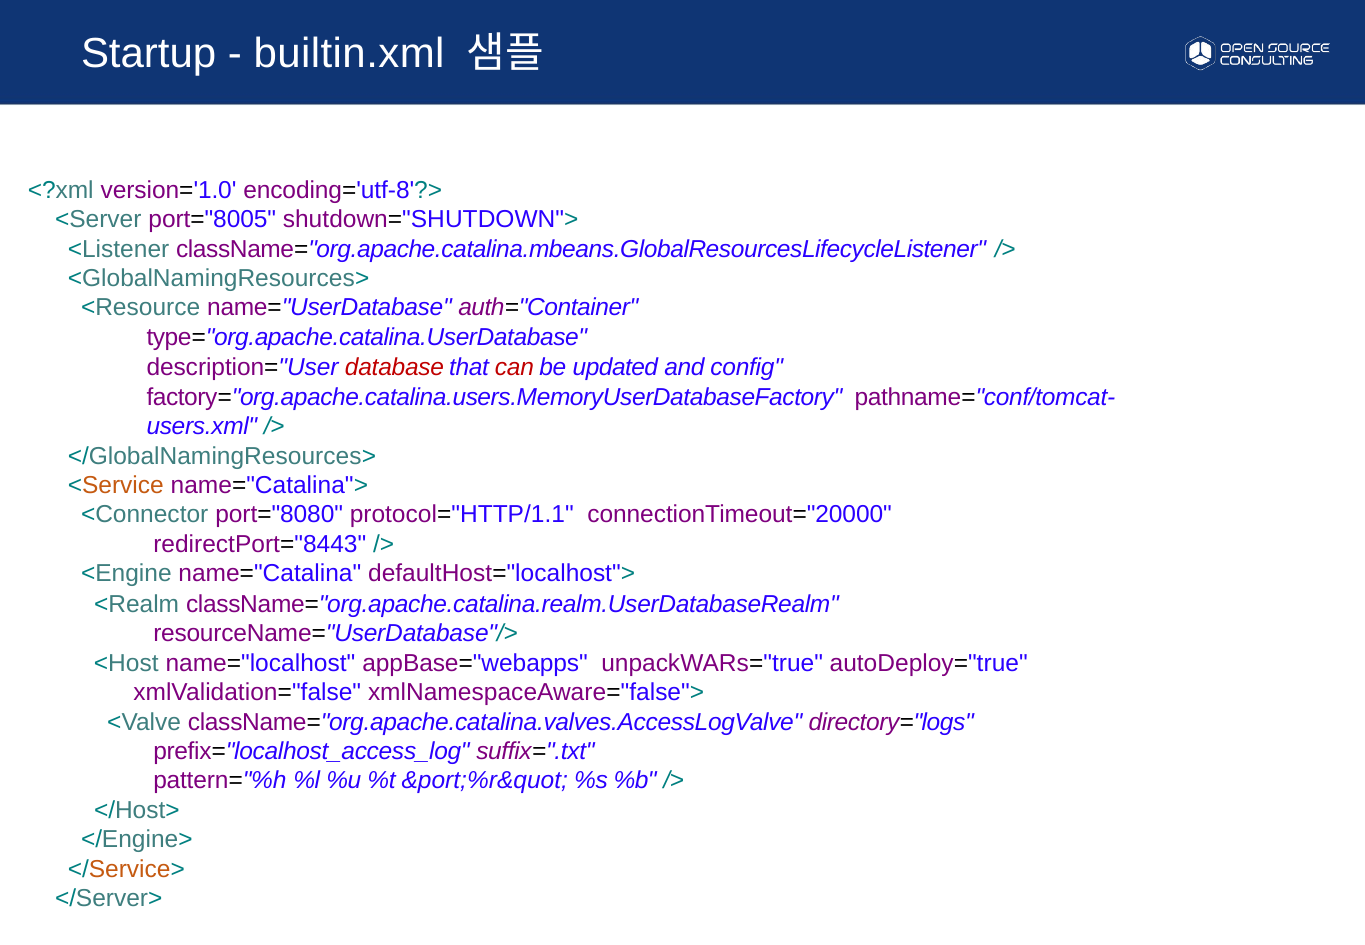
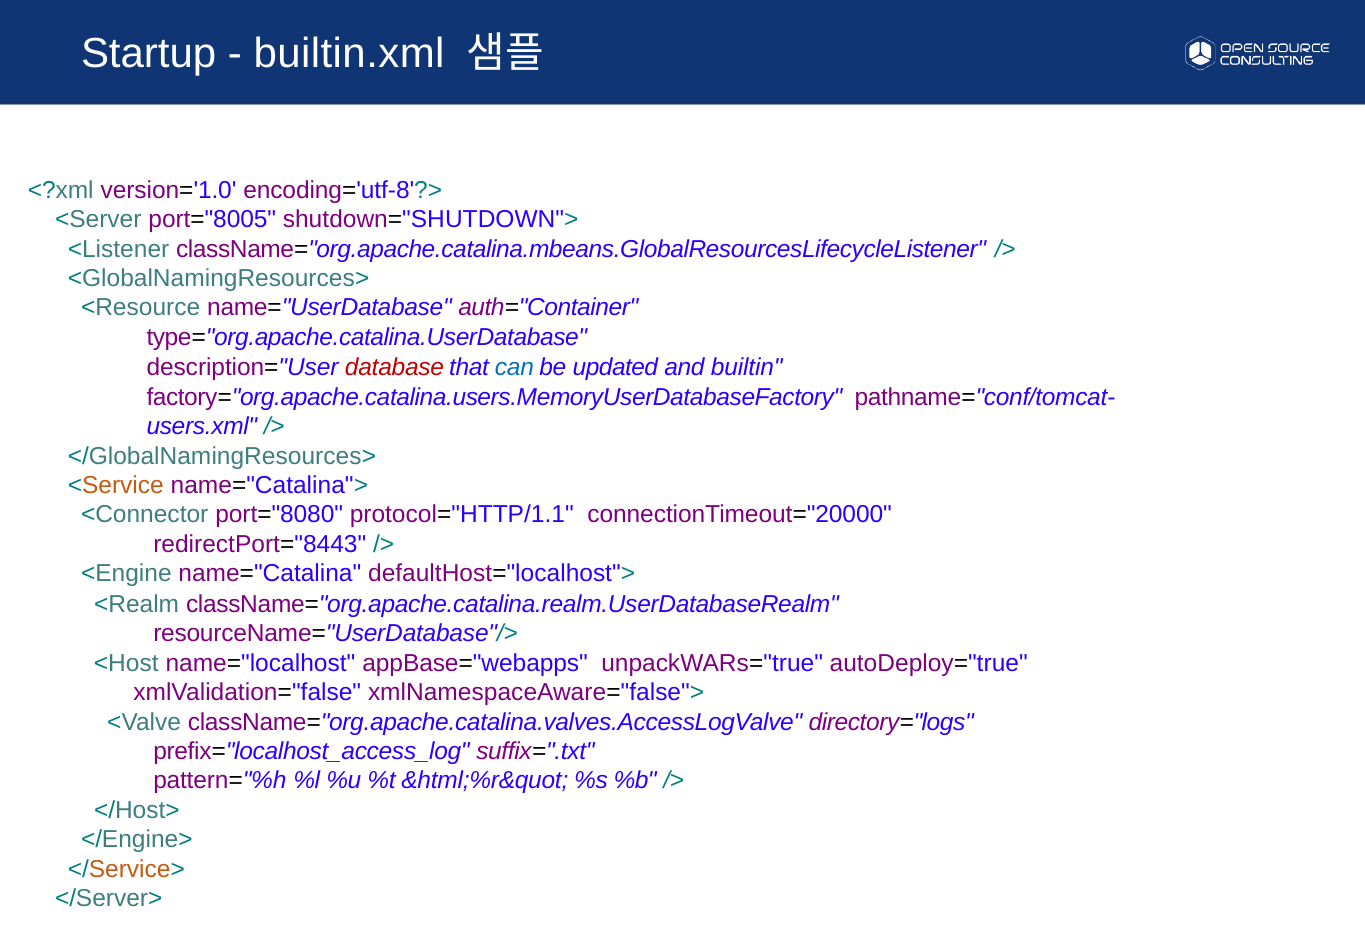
can colour: red -> blue
config: config -> builtin
&port;%r&quot: &port;%r&quot -> &html;%r&quot
